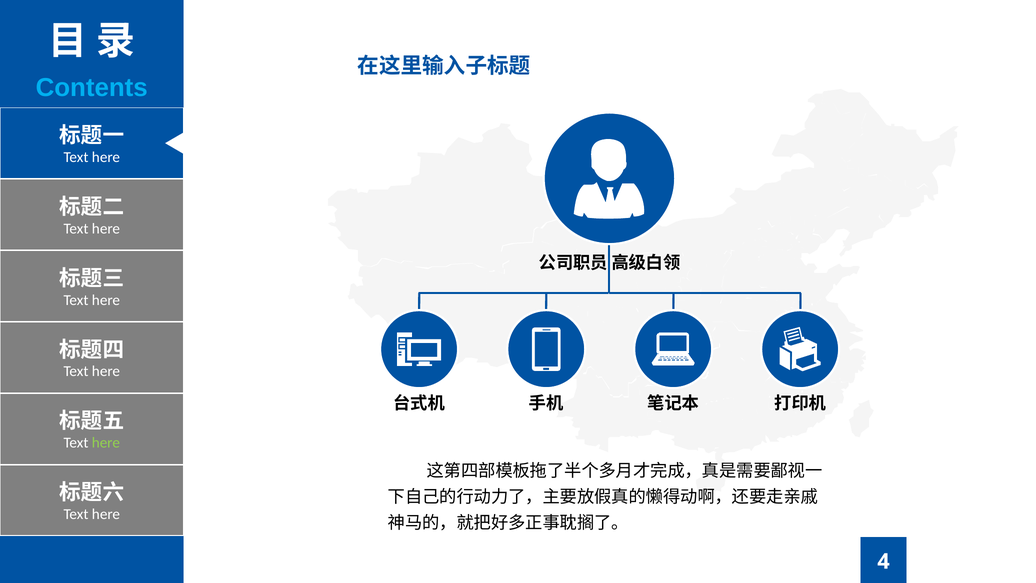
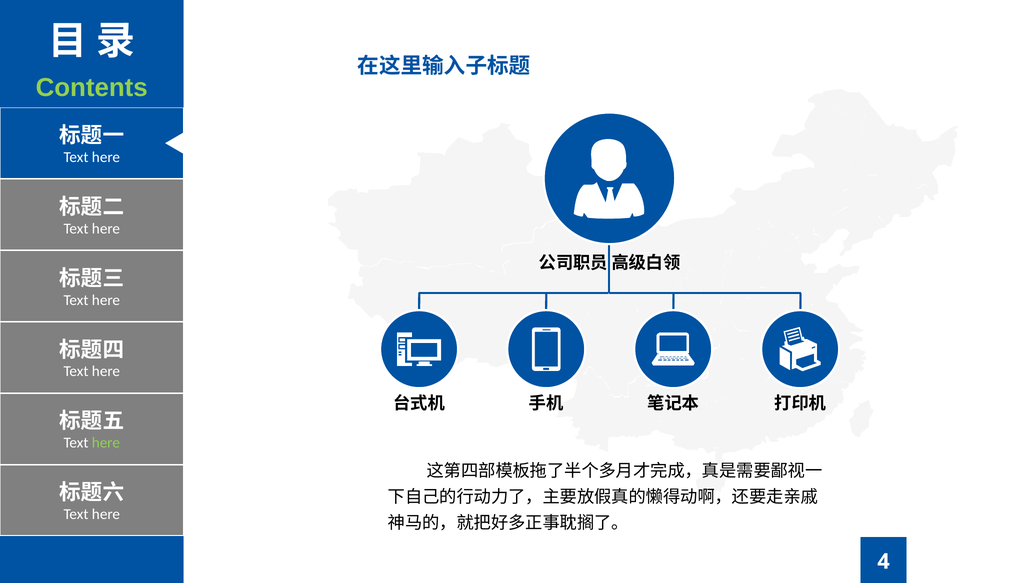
Contents colour: light blue -> light green
